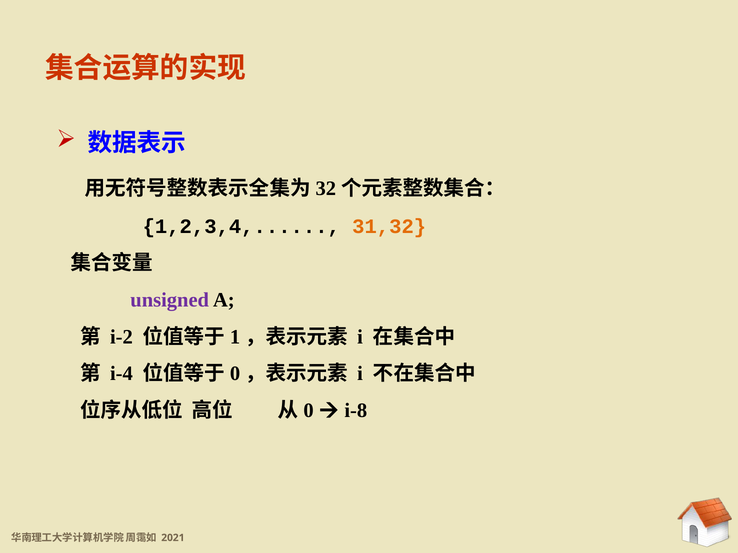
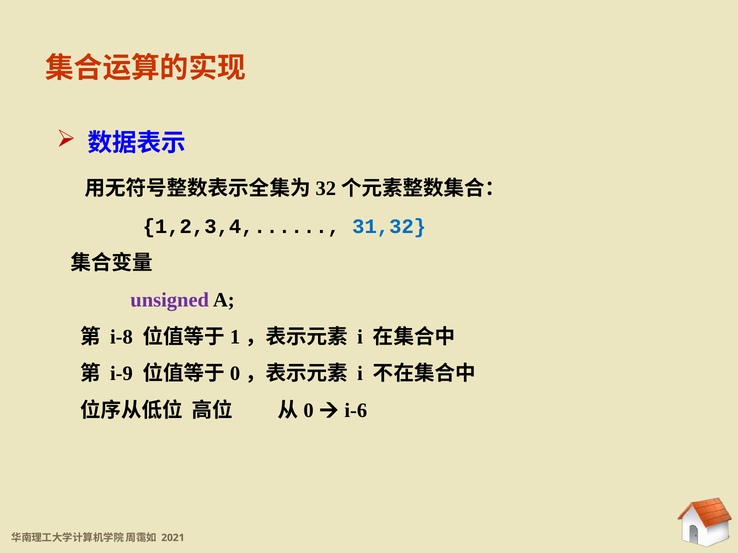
31,32 colour: orange -> blue
i-2: i-2 -> i-8
i-4: i-4 -> i-9
i-8: i-8 -> i-6
